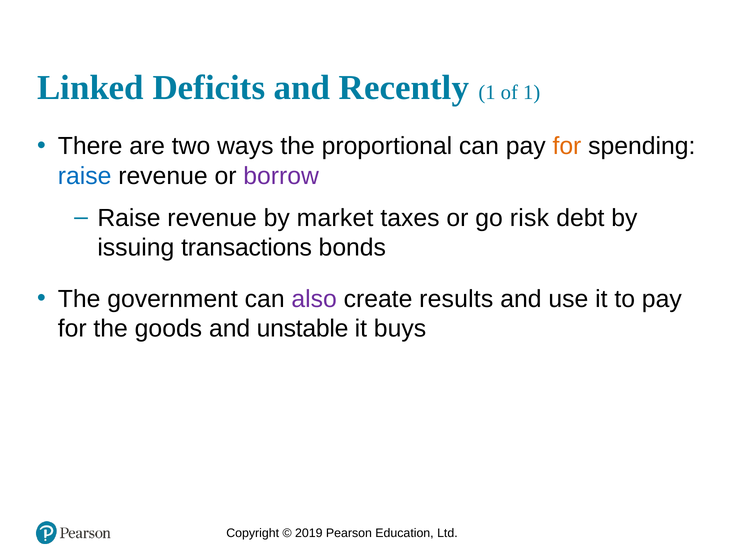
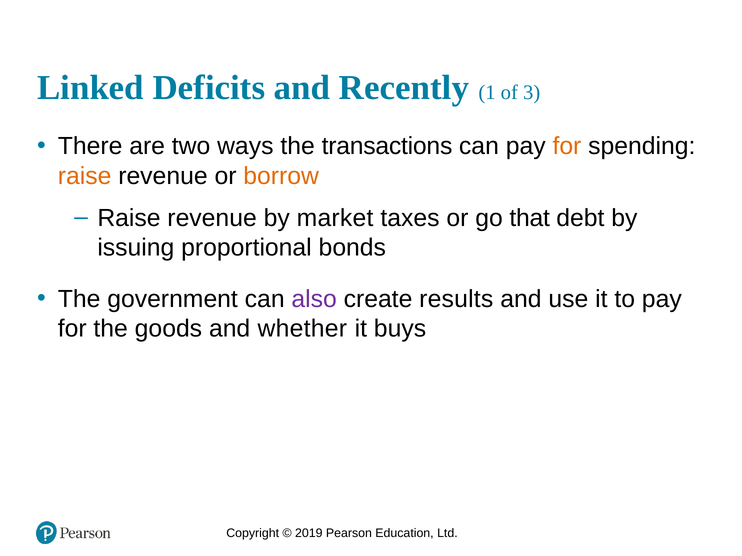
of 1: 1 -> 3
proportional: proportional -> transactions
raise at (85, 176) colour: blue -> orange
borrow colour: purple -> orange
risk: risk -> that
transactions: transactions -> proportional
unstable: unstable -> whether
